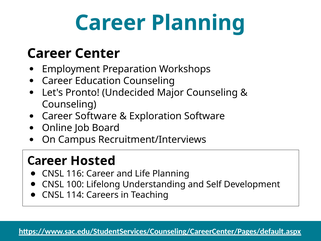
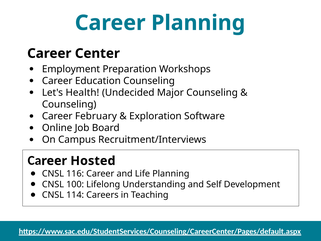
Pronto: Pronto -> Health
Career Software: Software -> February
